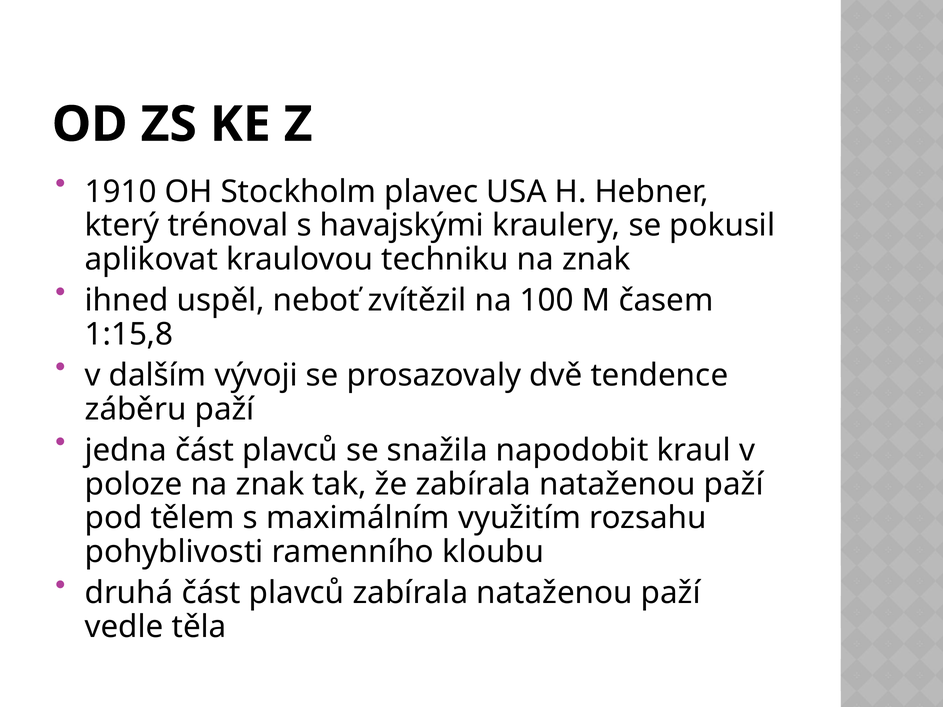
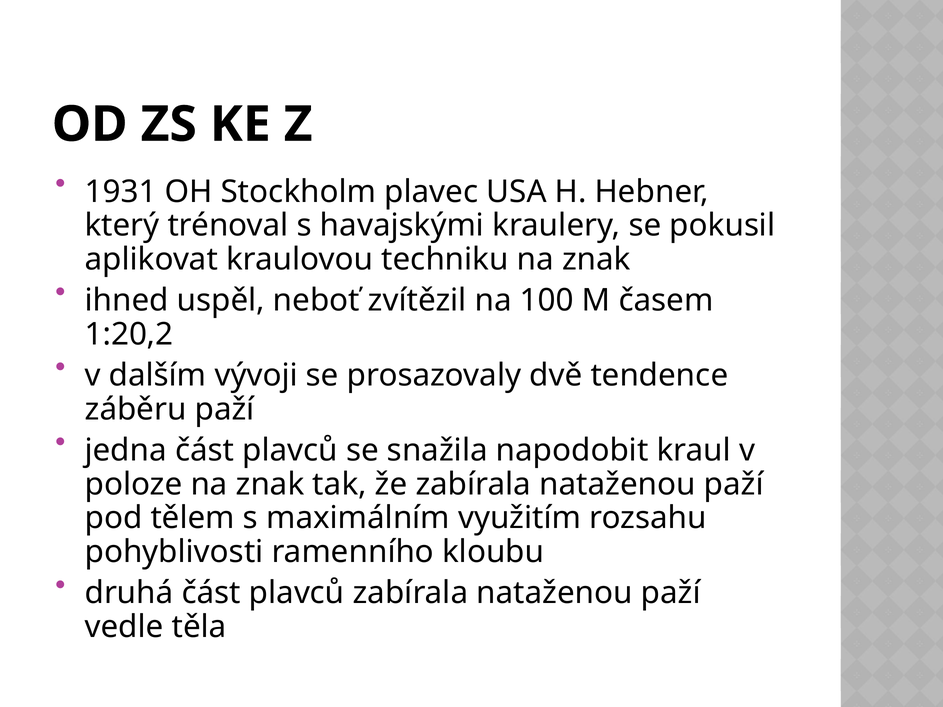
1910: 1910 -> 1931
1:15,8: 1:15,8 -> 1:20,2
